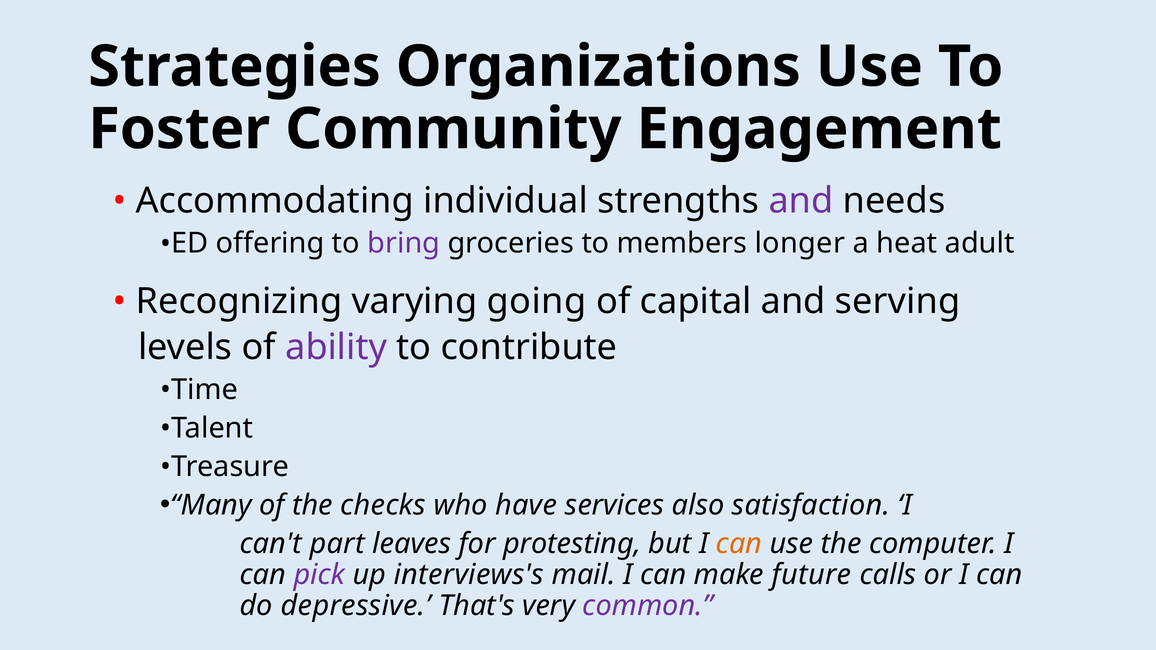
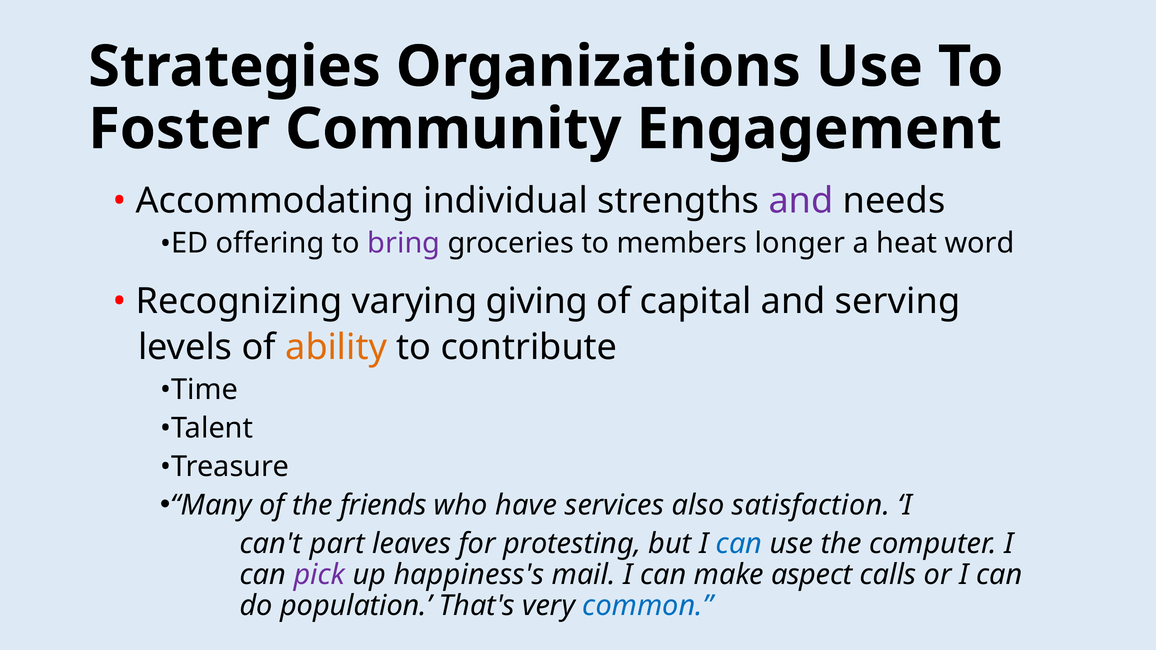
adult: adult -> word
going: going -> giving
ability colour: purple -> orange
checks: checks -> friends
can at (739, 544) colour: orange -> blue
interviews's: interviews's -> happiness's
future: future -> aspect
depressive: depressive -> population
common colour: purple -> blue
